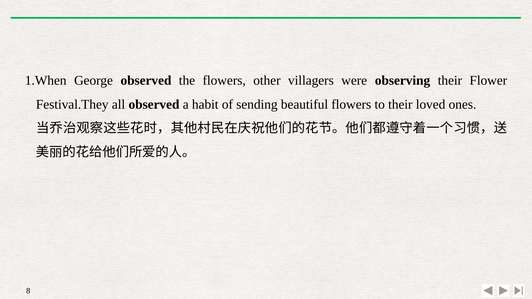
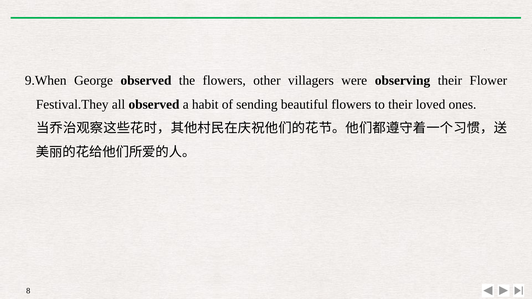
1.When: 1.When -> 9.When
